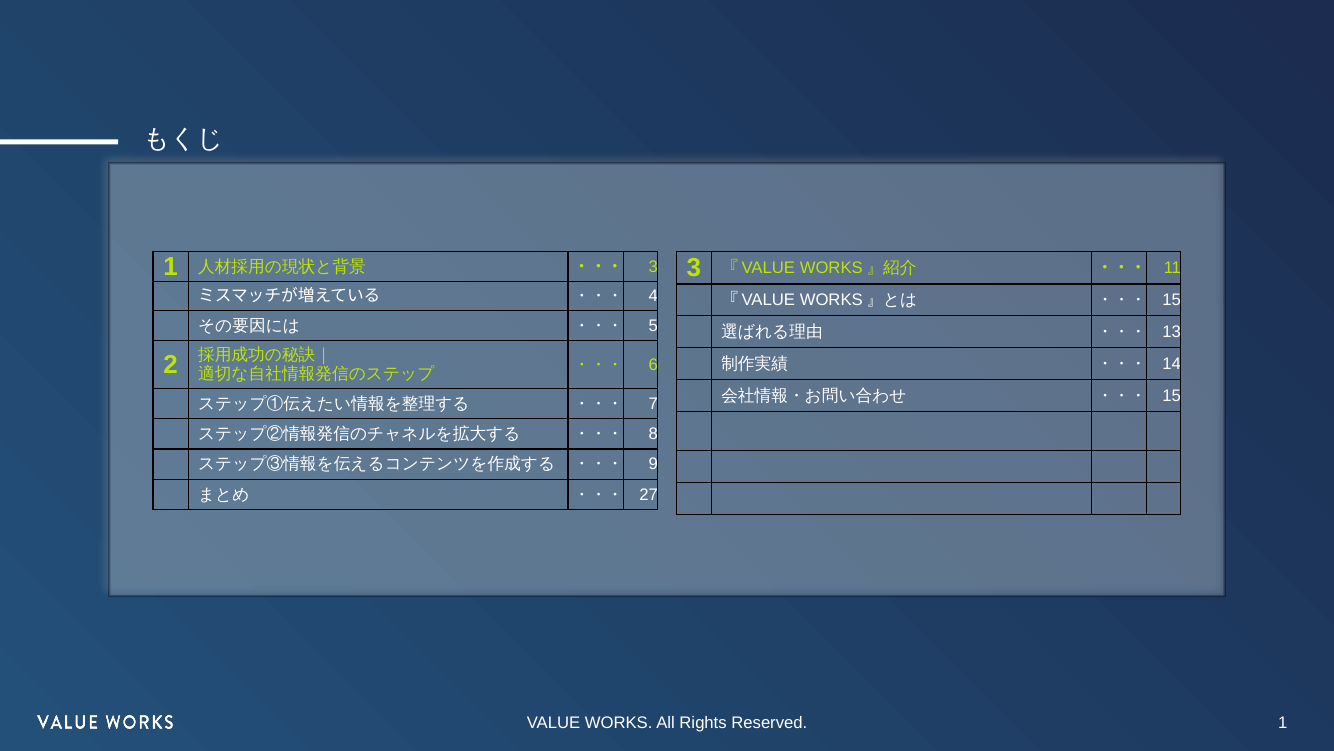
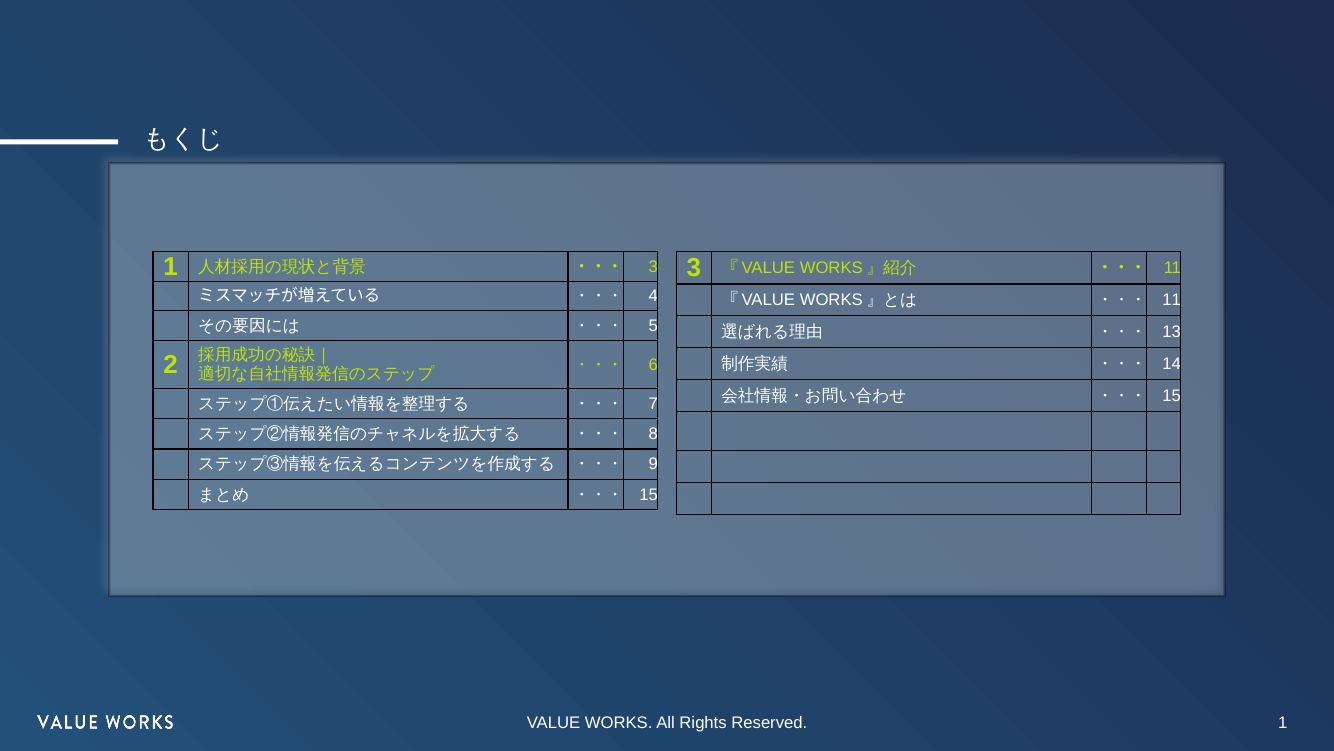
15 at (1172, 300): 15 -> 11
27 at (649, 494): 27 -> 15
